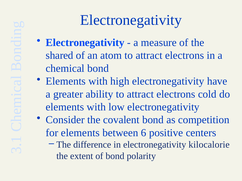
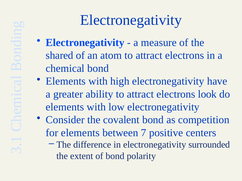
cold: cold -> look
6: 6 -> 7
kilocalorie: kilocalorie -> surrounded
